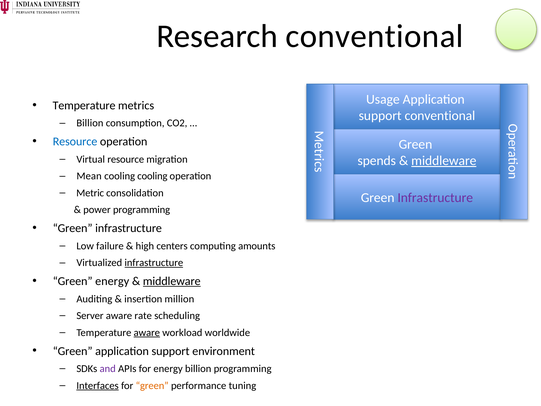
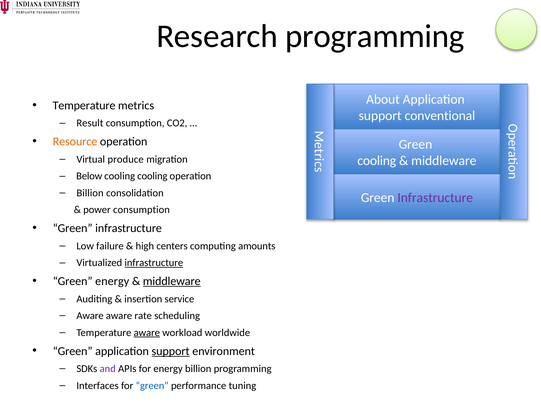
Research conventional: conventional -> programming
Usage: Usage -> About
Billion at (90, 123): Billion -> Result
Resource at (75, 142) colour: blue -> orange
Virtual resource: resource -> produce
spends at (377, 161): spends -> cooling
middleware at (444, 161) underline: present -> none
Mean: Mean -> Below
Metric at (90, 193): Metric -> Billion
power programming: programming -> consumption
million: million -> service
Server at (90, 316): Server -> Aware
support at (171, 351) underline: none -> present
Interfaces underline: present -> none
green at (152, 385) colour: orange -> blue
